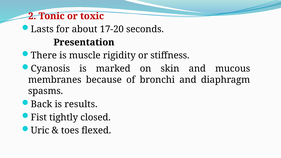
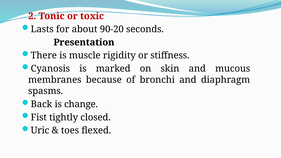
17-20: 17-20 -> 90-20
results: results -> change
